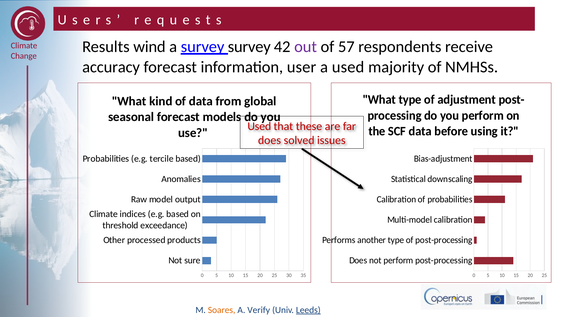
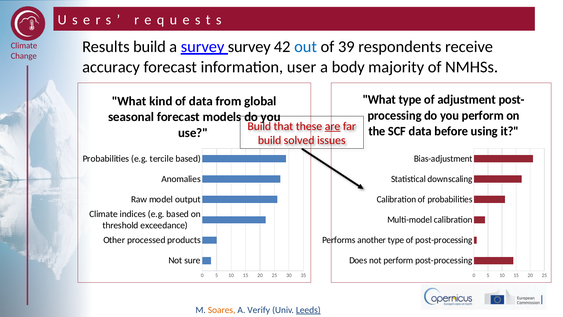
Results wind: wind -> build
out colour: purple -> blue
57: 57 -> 39
a used: used -> body
Used at (259, 126): Used -> Build
are underline: none -> present
does at (269, 140): does -> build
